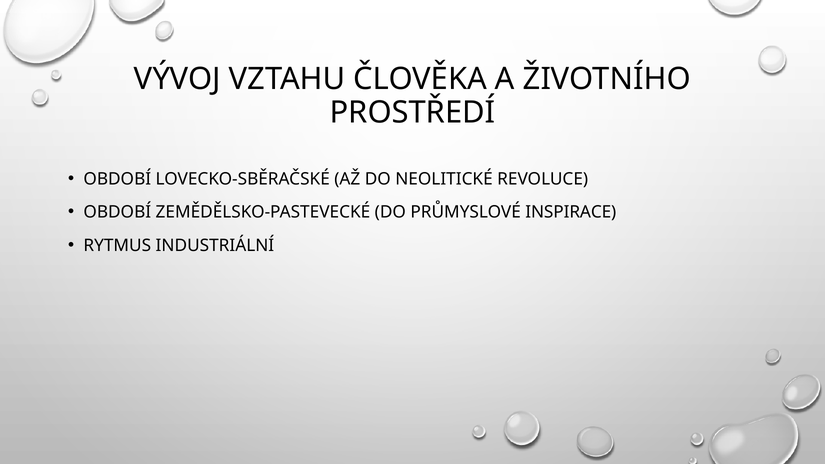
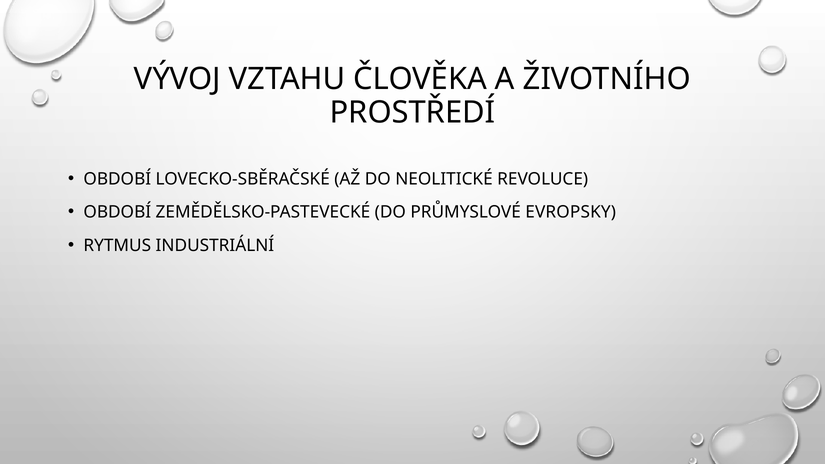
INSPIRACE: INSPIRACE -> EVROPSKY
